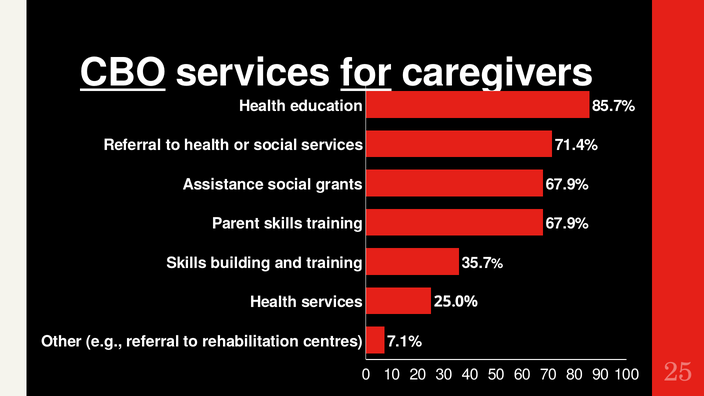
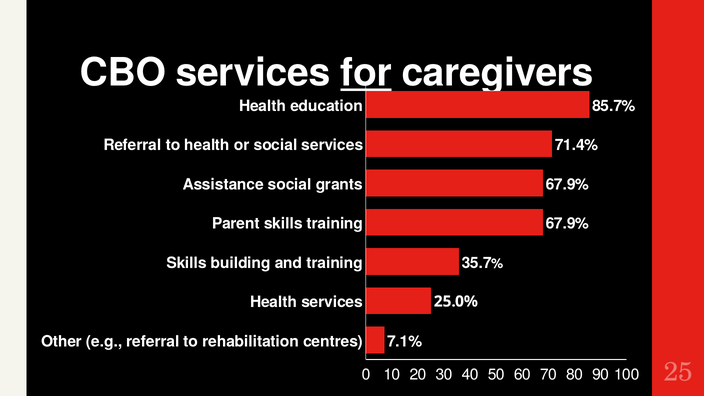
CBO underline: present -> none
